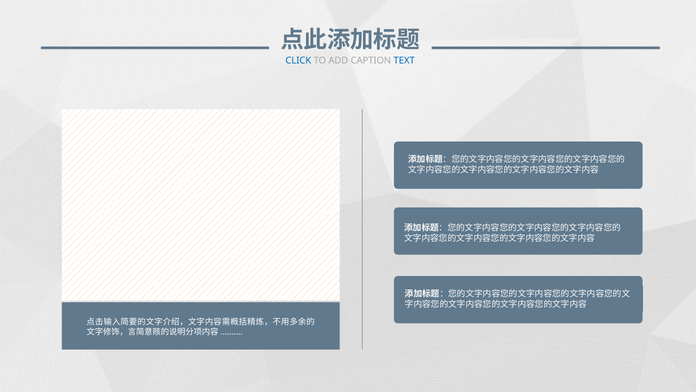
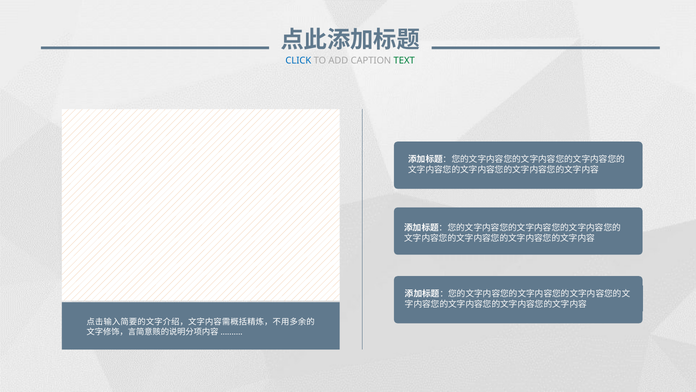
TEXT colour: blue -> green
